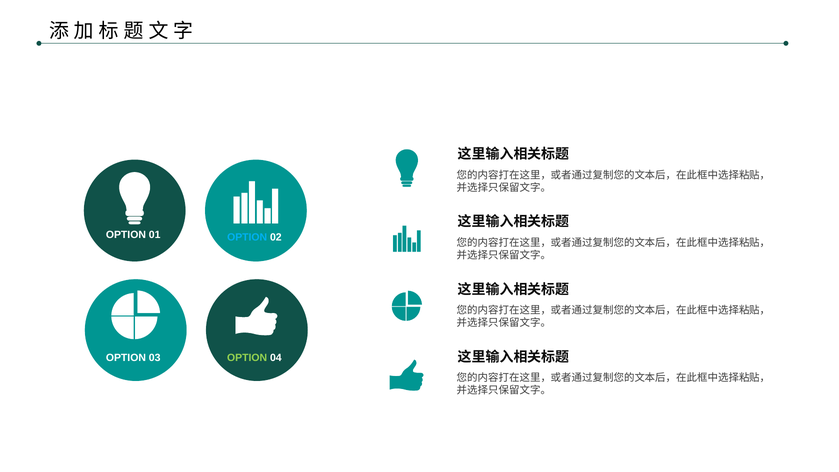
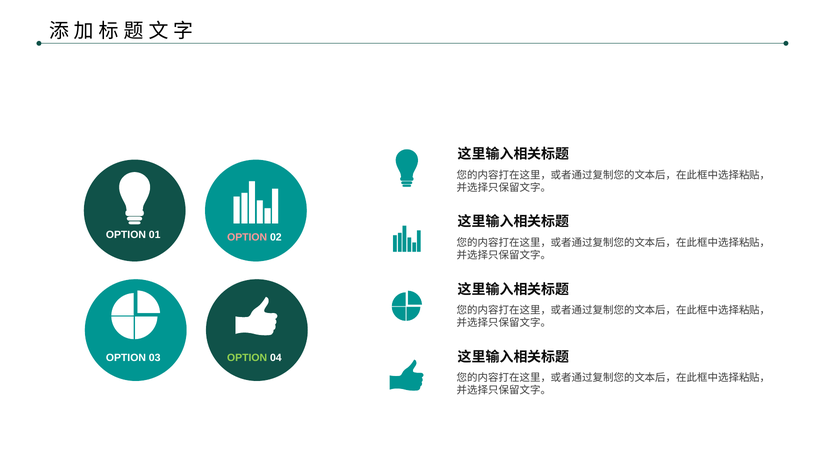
OPTION at (247, 237) colour: light blue -> pink
